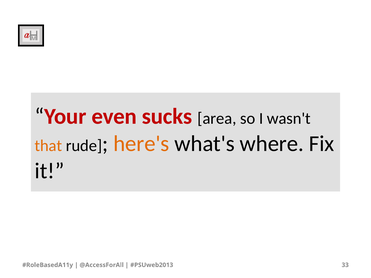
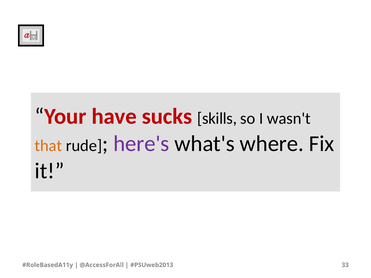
even: even -> have
area: area -> skills
here's colour: orange -> purple
